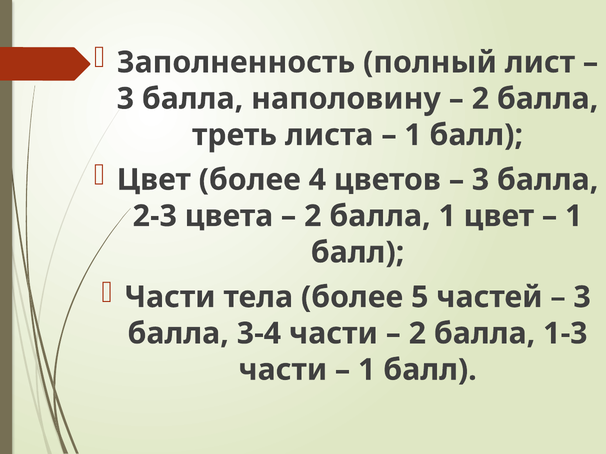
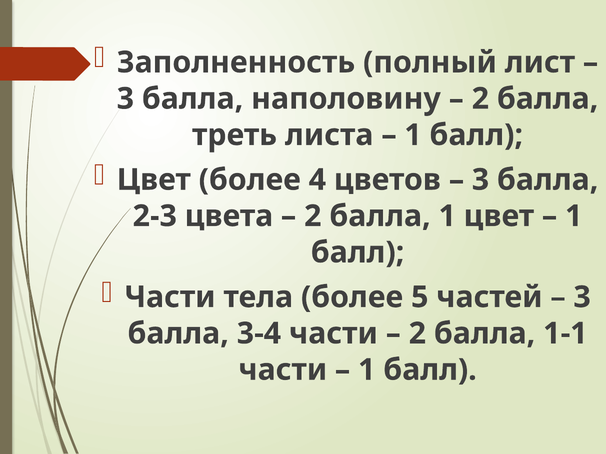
1-3: 1-3 -> 1-1
